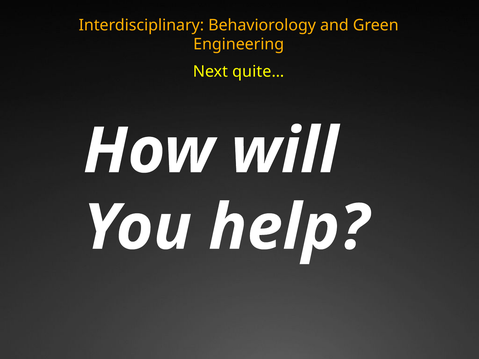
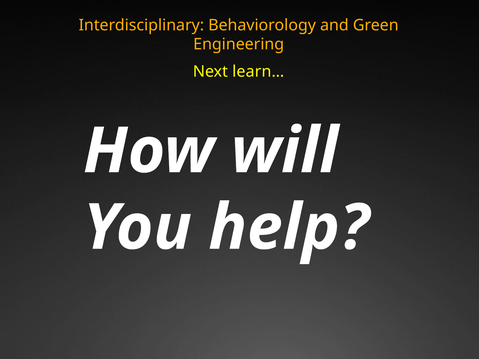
quite…: quite… -> learn…
